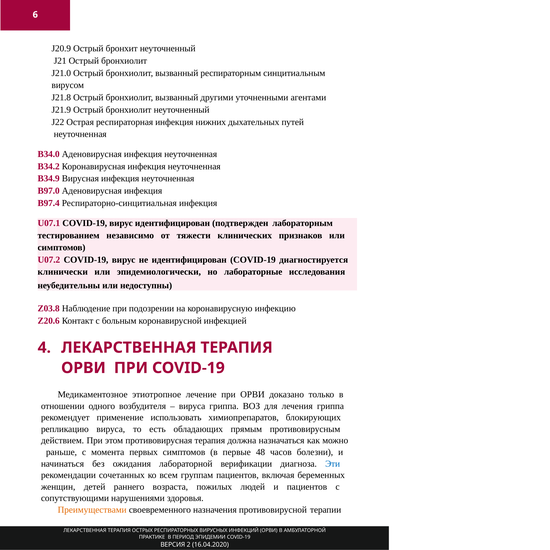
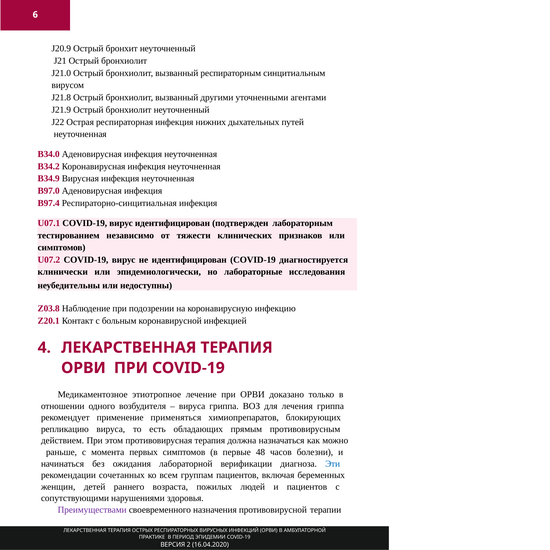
Z20.6: Z20.6 -> Z20.1
использовать: использовать -> применяться
Преимуществами colour: orange -> purple
